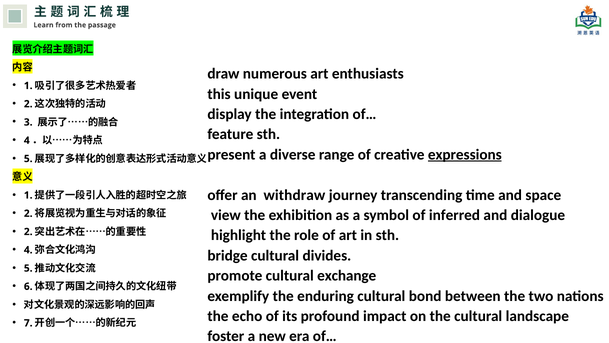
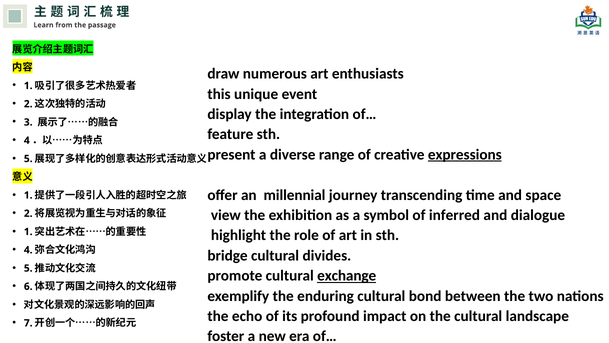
withdraw: withdraw -> millennial
2 at (28, 231): 2 -> 1
exchange underline: none -> present
